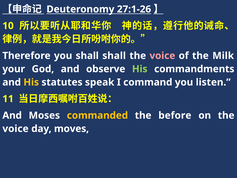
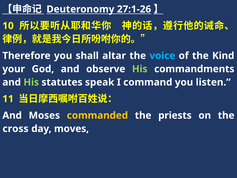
shall shall: shall -> altar
voice at (162, 56) colour: pink -> light blue
Milk: Milk -> Kind
His at (31, 82) colour: yellow -> light green
before: before -> priests
voice at (16, 129): voice -> cross
